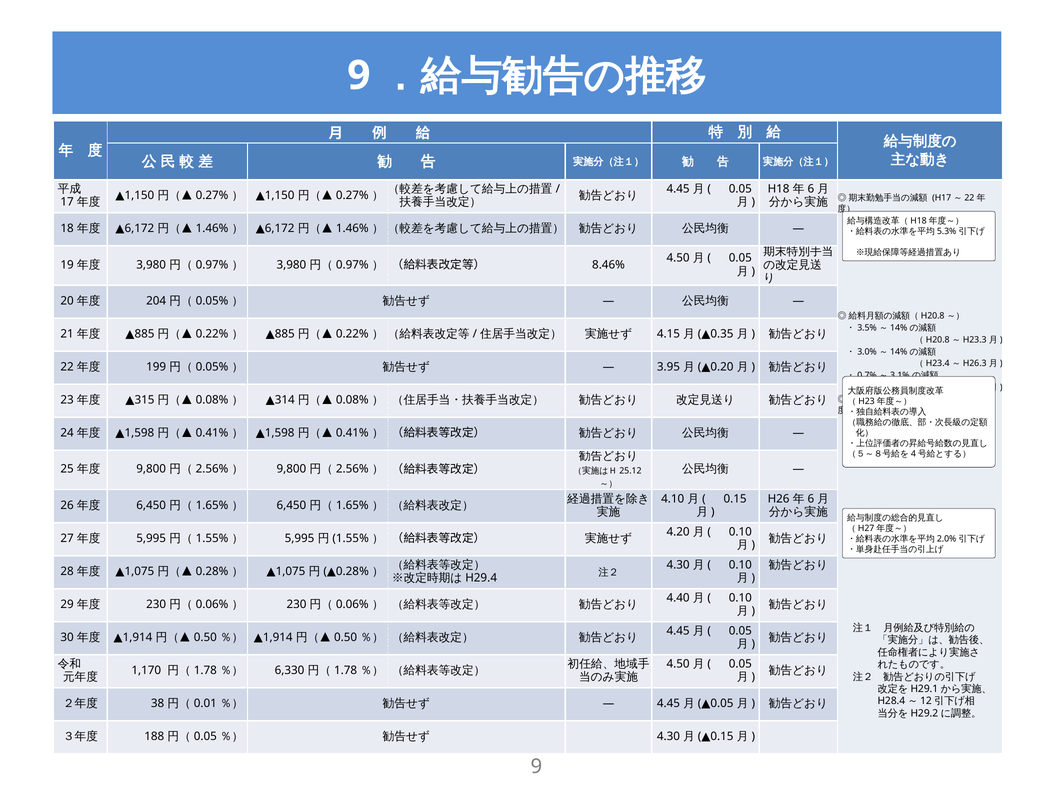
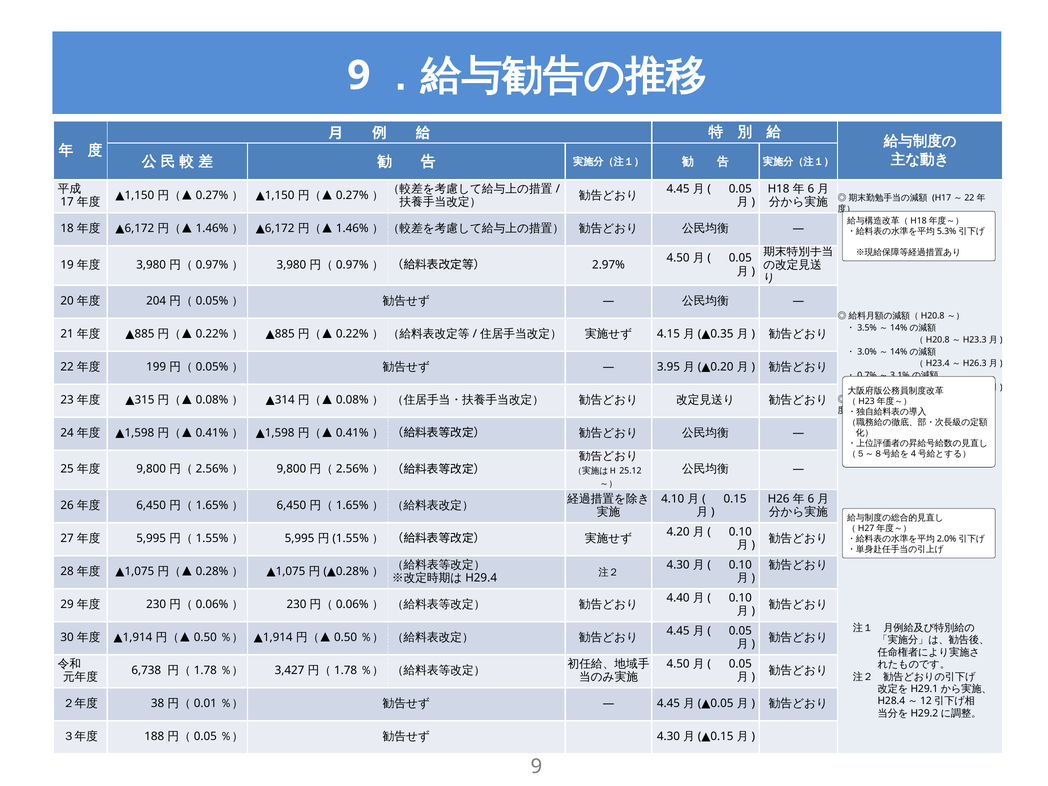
8.46%: 8.46% -> 2.97%
1,170: 1,170 -> 6,738
6,330: 6,330 -> 3,427
